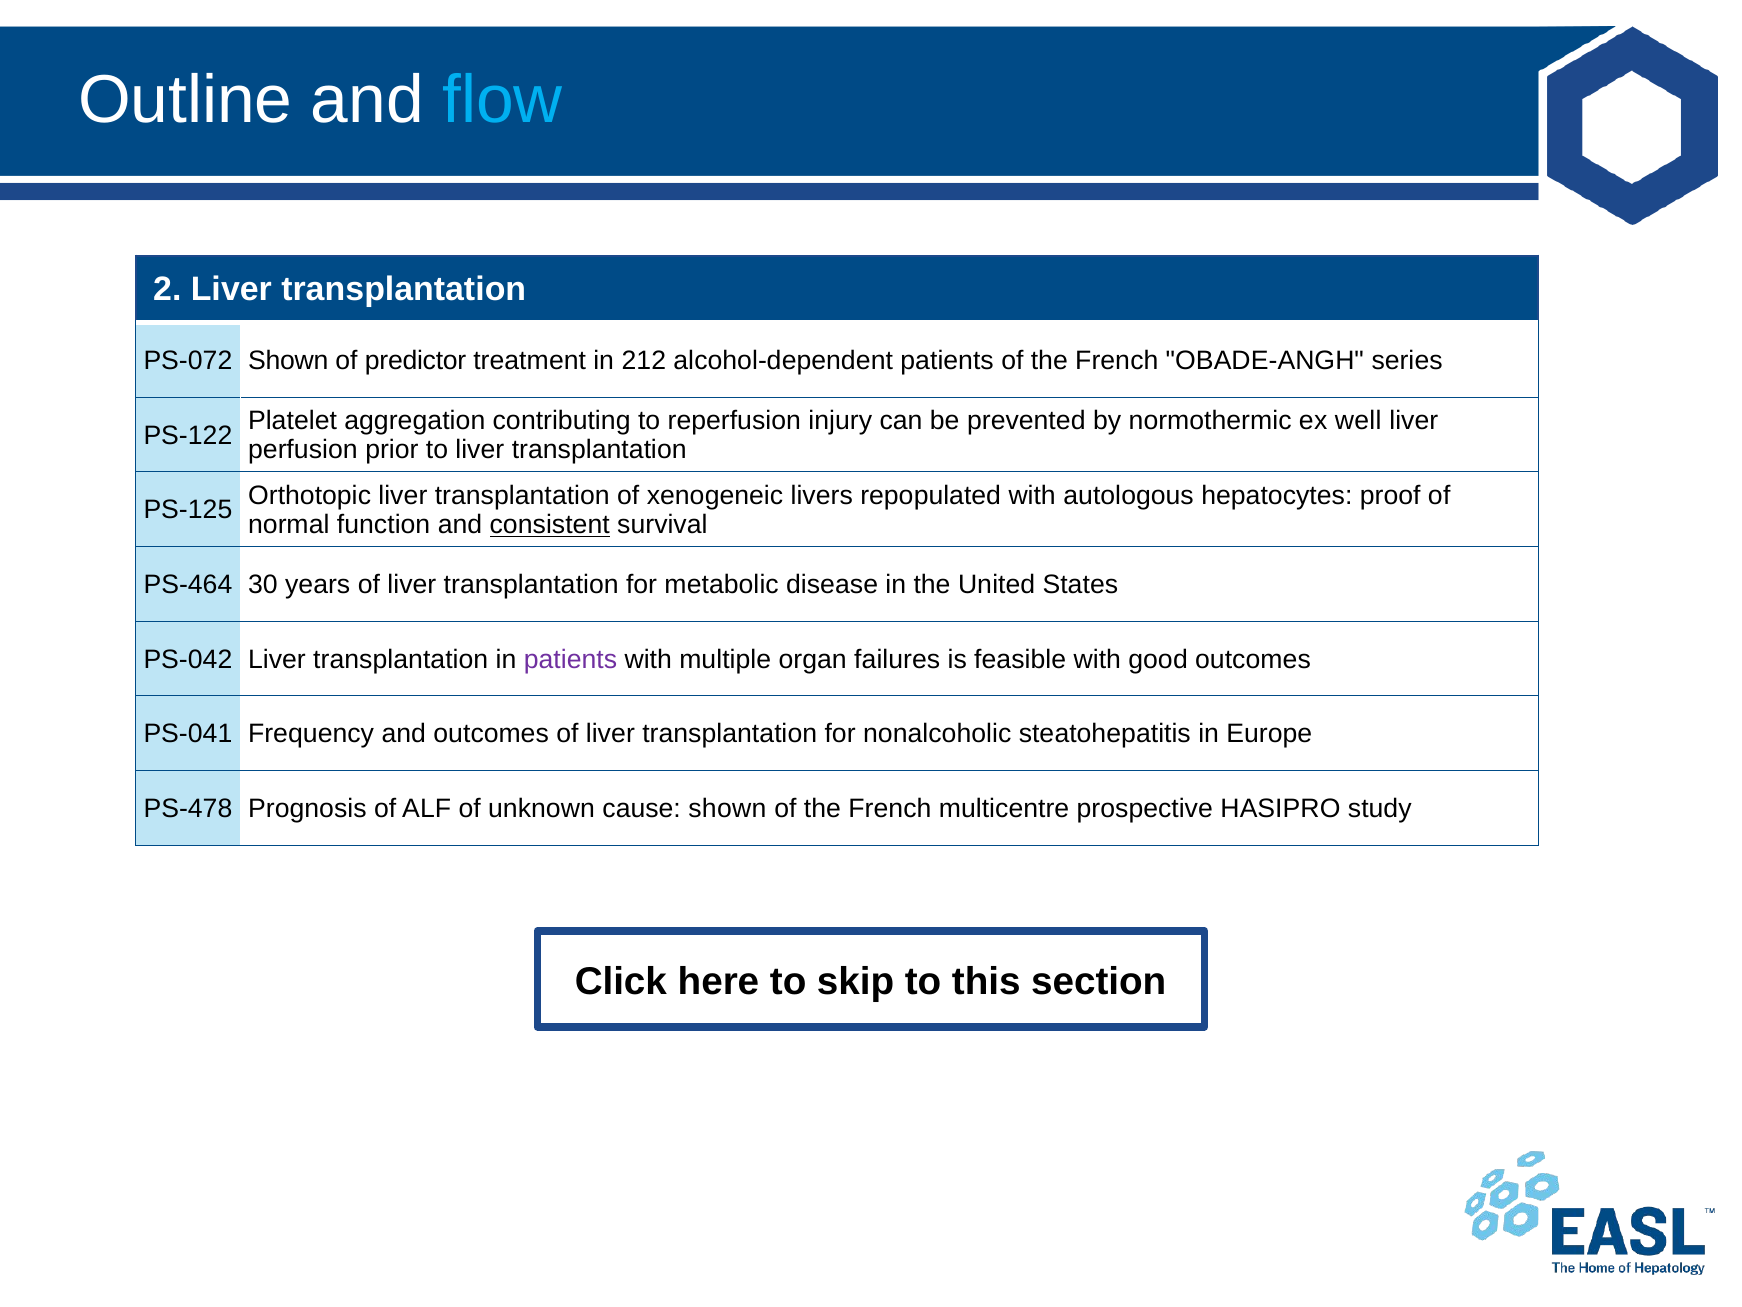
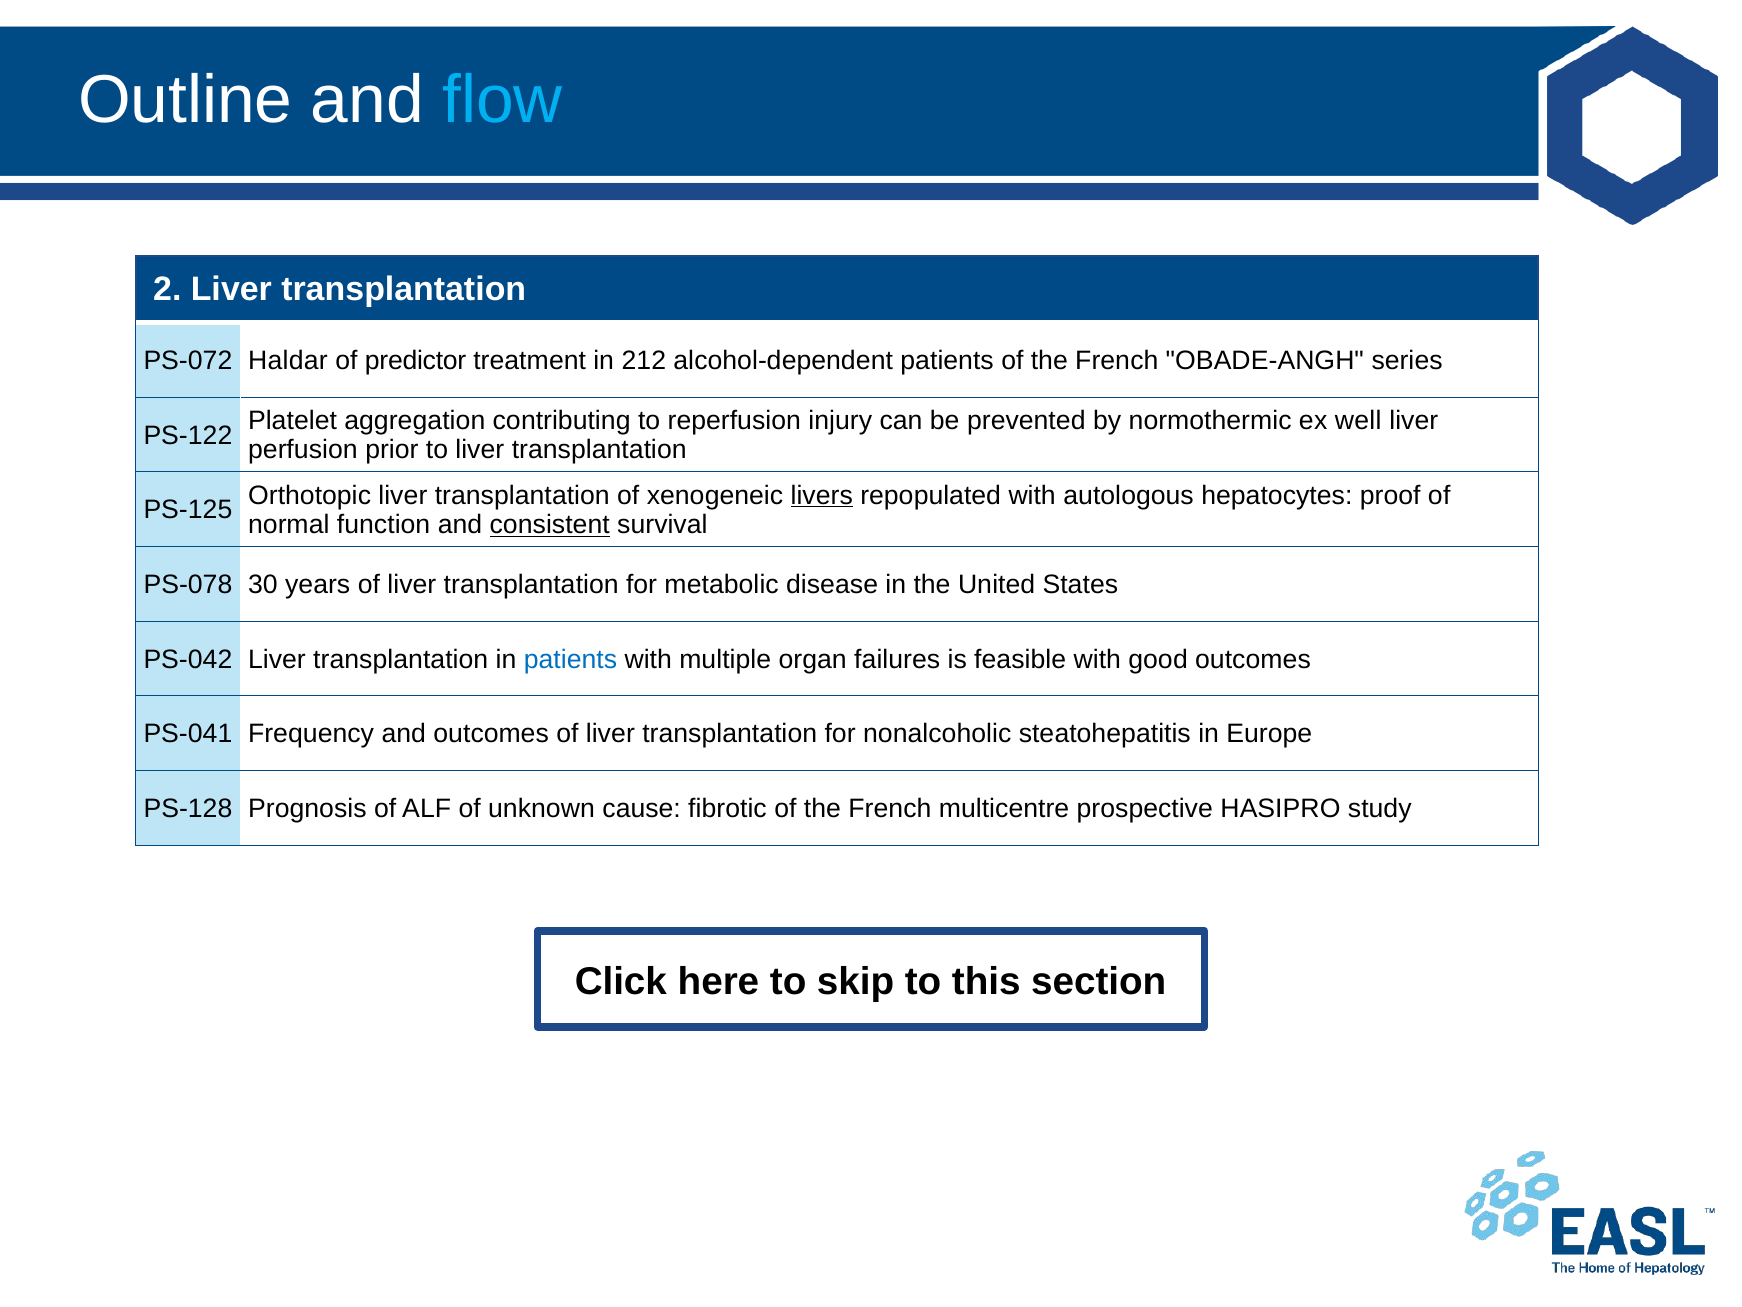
PS-072 Shown: Shown -> Haldar
livers underline: none -> present
PS-464: PS-464 -> PS-078
patients at (570, 659) colour: purple -> blue
PS-478: PS-478 -> PS-128
cause shown: shown -> fibrotic
